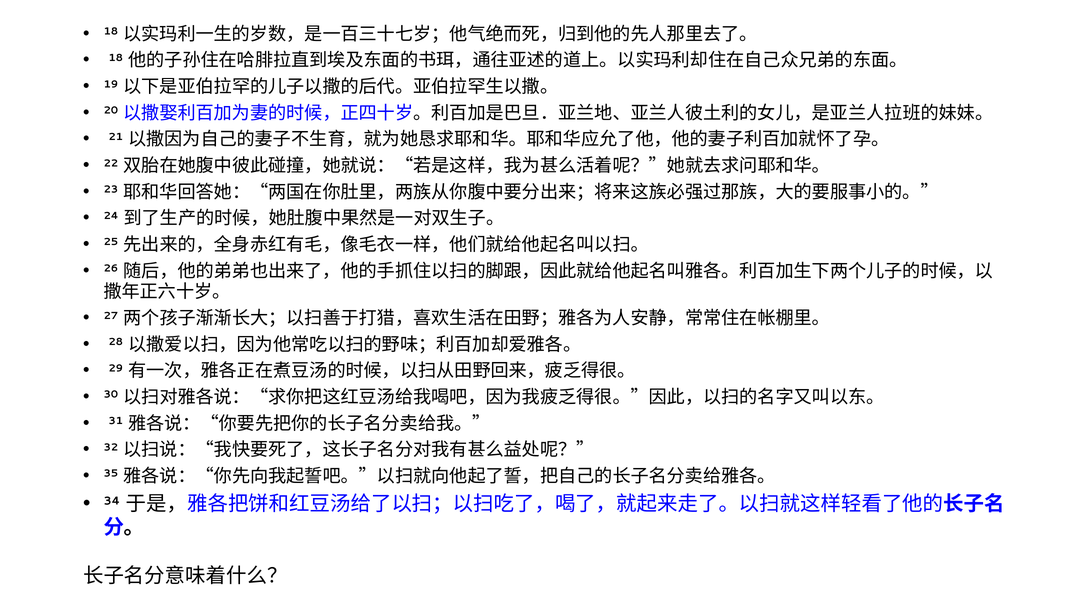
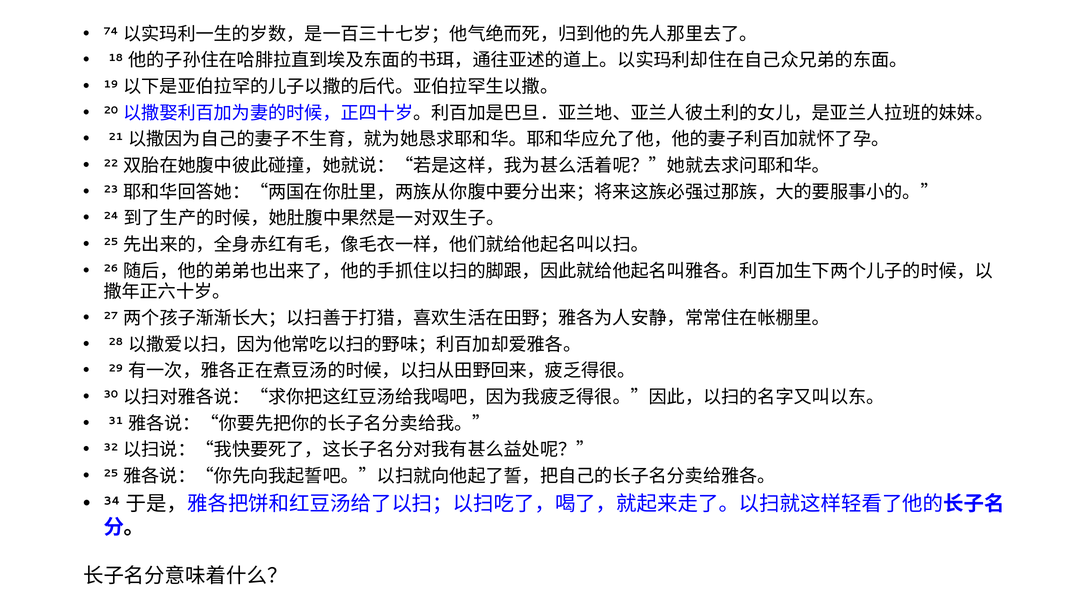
18 at (111, 32): 18 -> 74
35 at (111, 474): 35 -> 25
